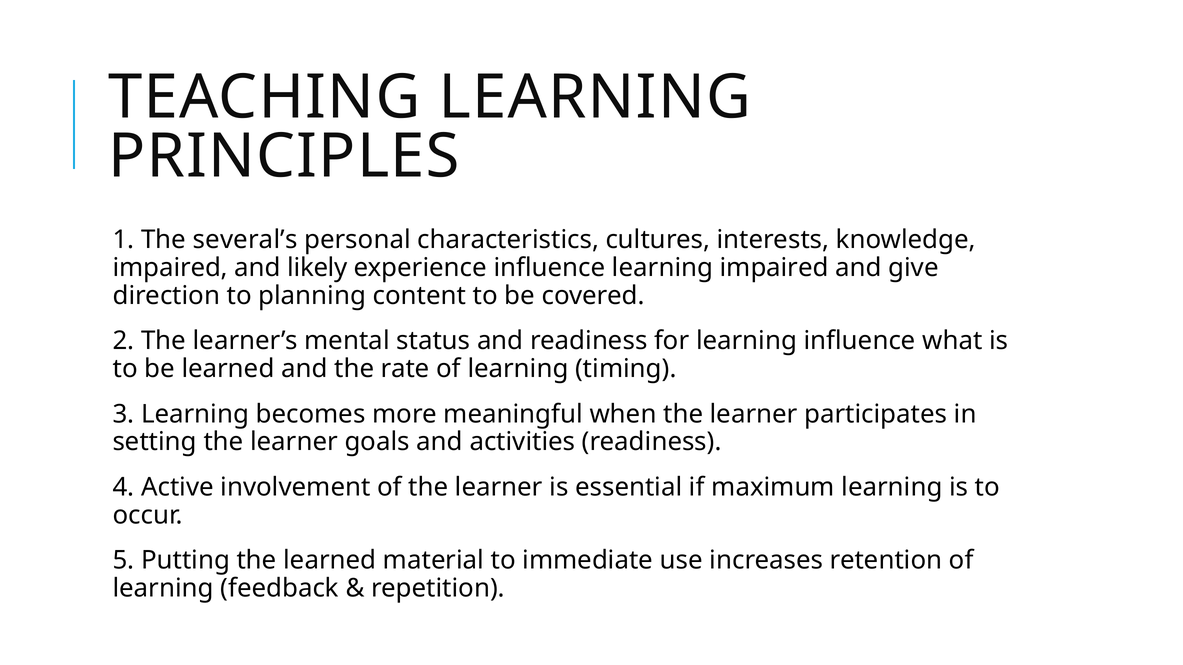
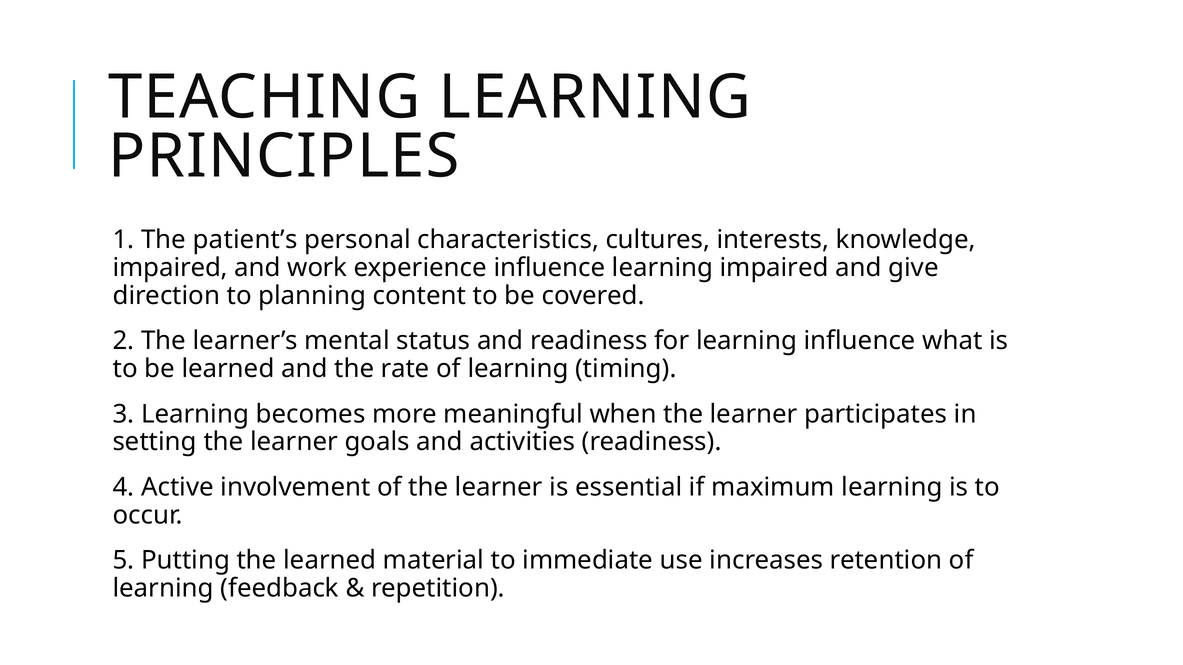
several’s: several’s -> patient’s
likely: likely -> work
